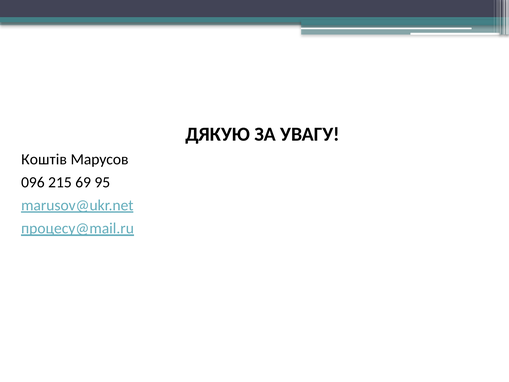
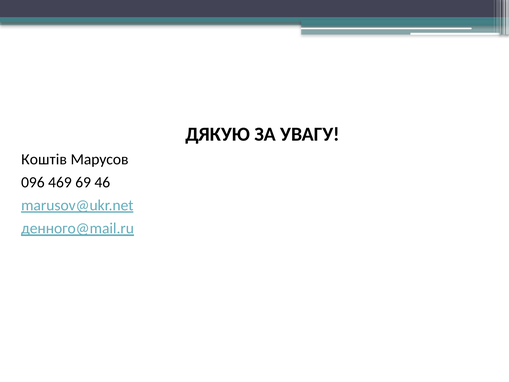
215: 215 -> 469
95: 95 -> 46
процесу@mail.ru: процесу@mail.ru -> денного@mail.ru
